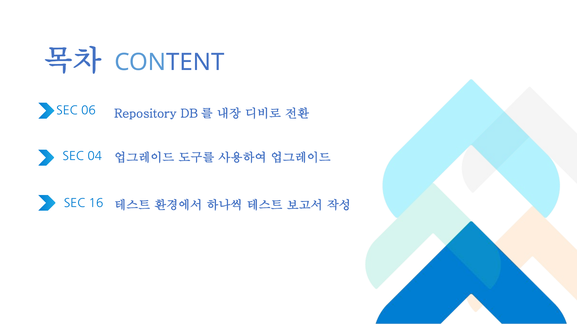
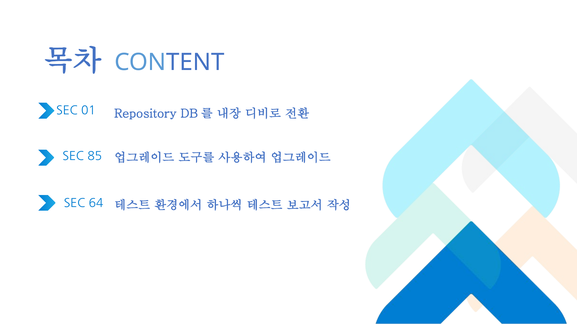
06: 06 -> 01
04: 04 -> 85
16: 16 -> 64
